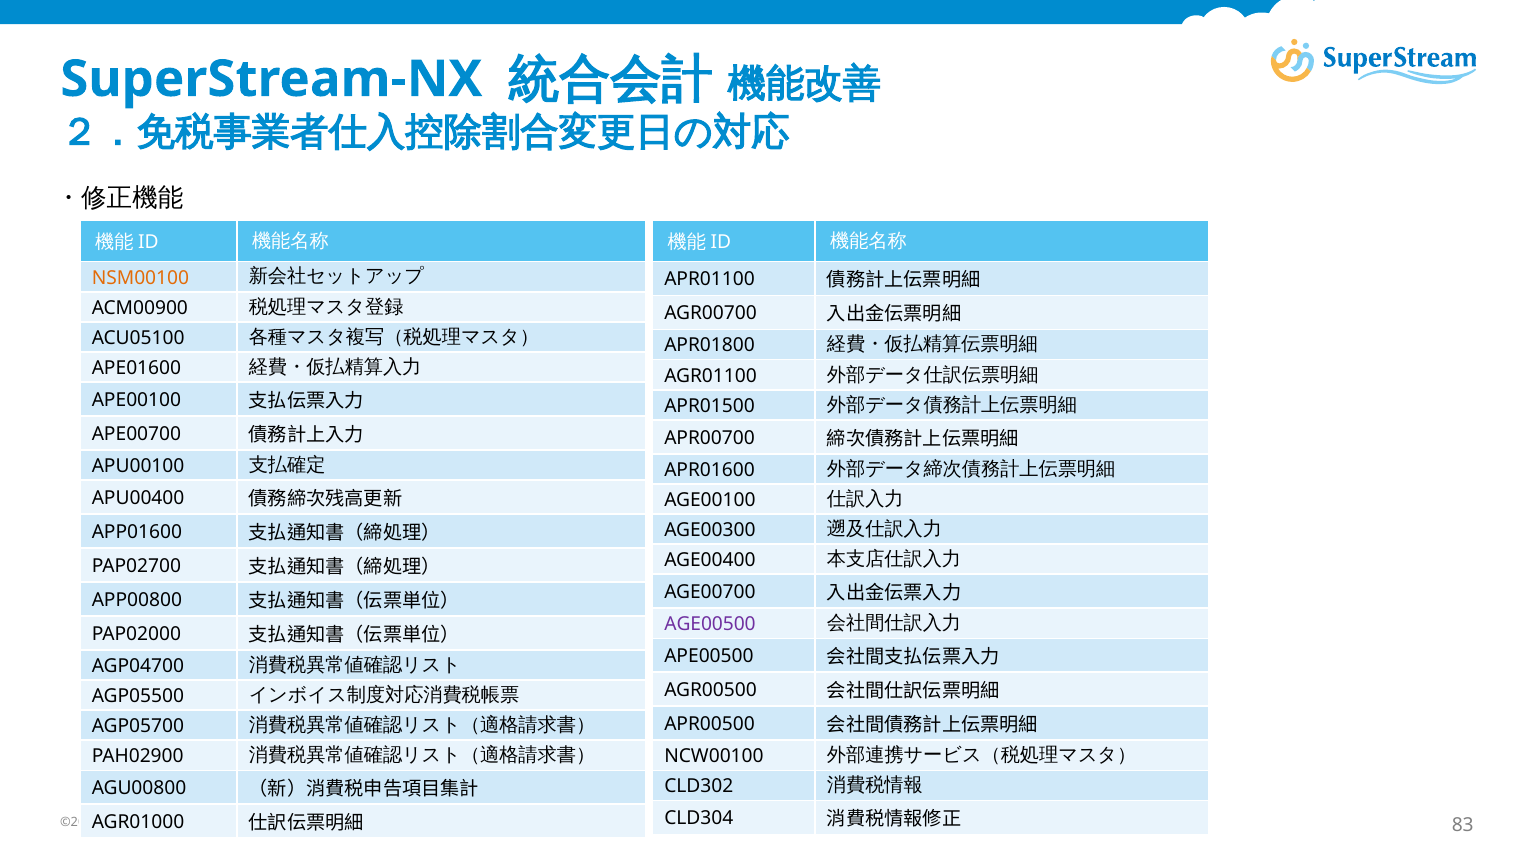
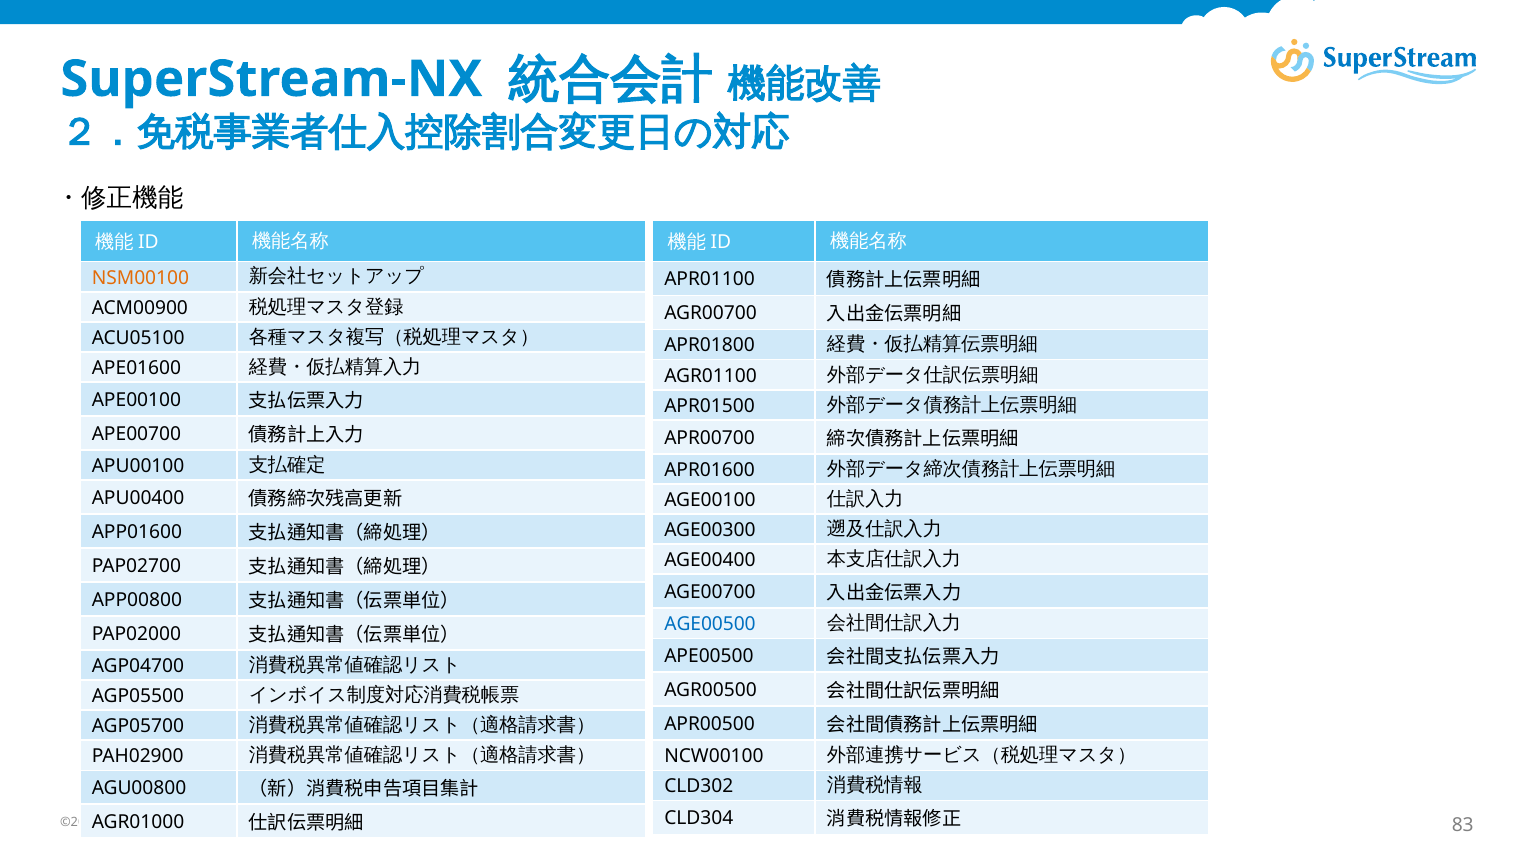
AGE00500 colour: purple -> blue
